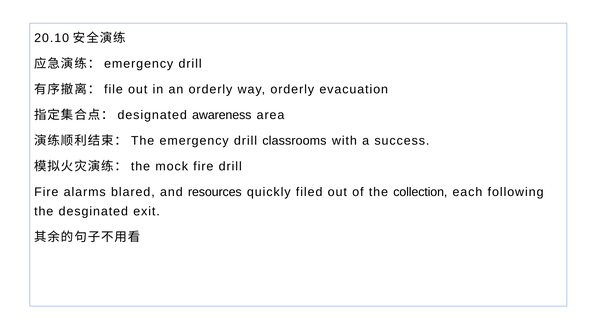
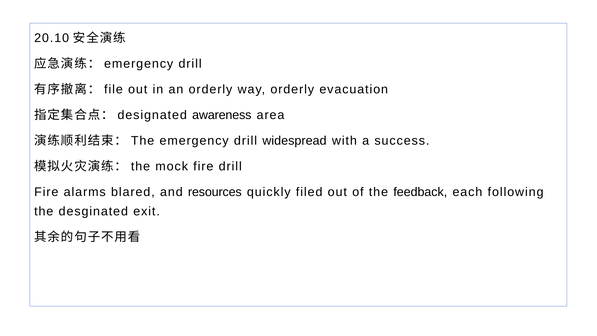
classrooms: classrooms -> widespread
collection: collection -> feedback
